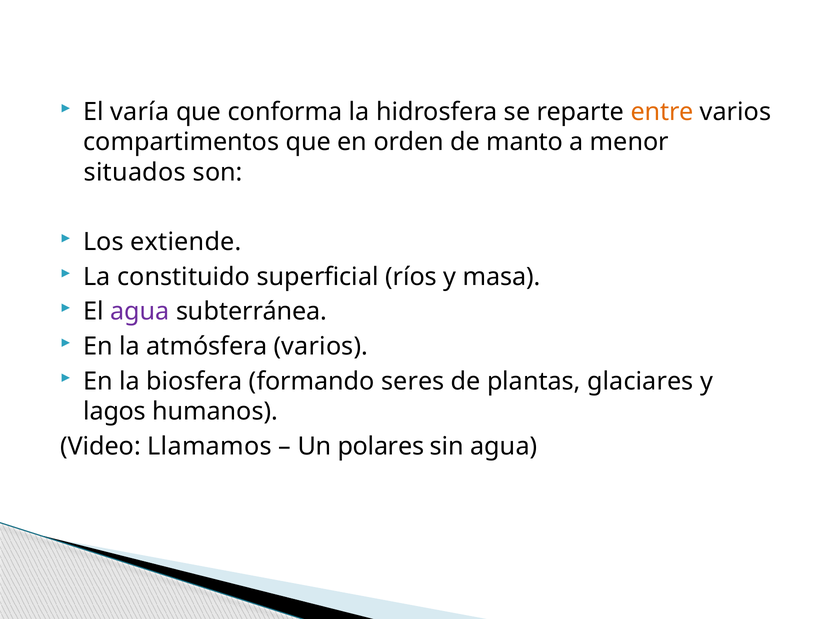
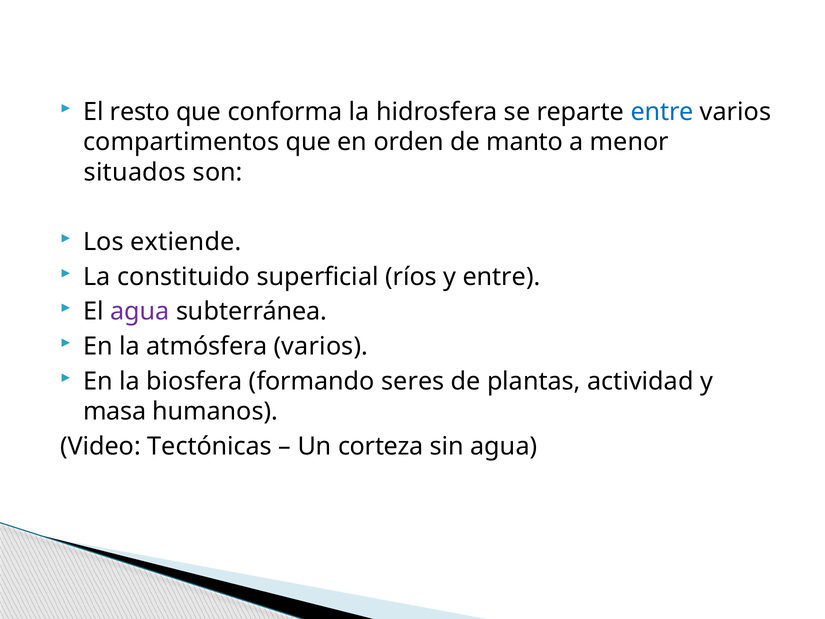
varía: varía -> resto
entre at (662, 112) colour: orange -> blue
y masa: masa -> entre
glaciares: glaciares -> actividad
lagos: lagos -> masa
Llamamos: Llamamos -> Tectónicas
polares: polares -> corteza
